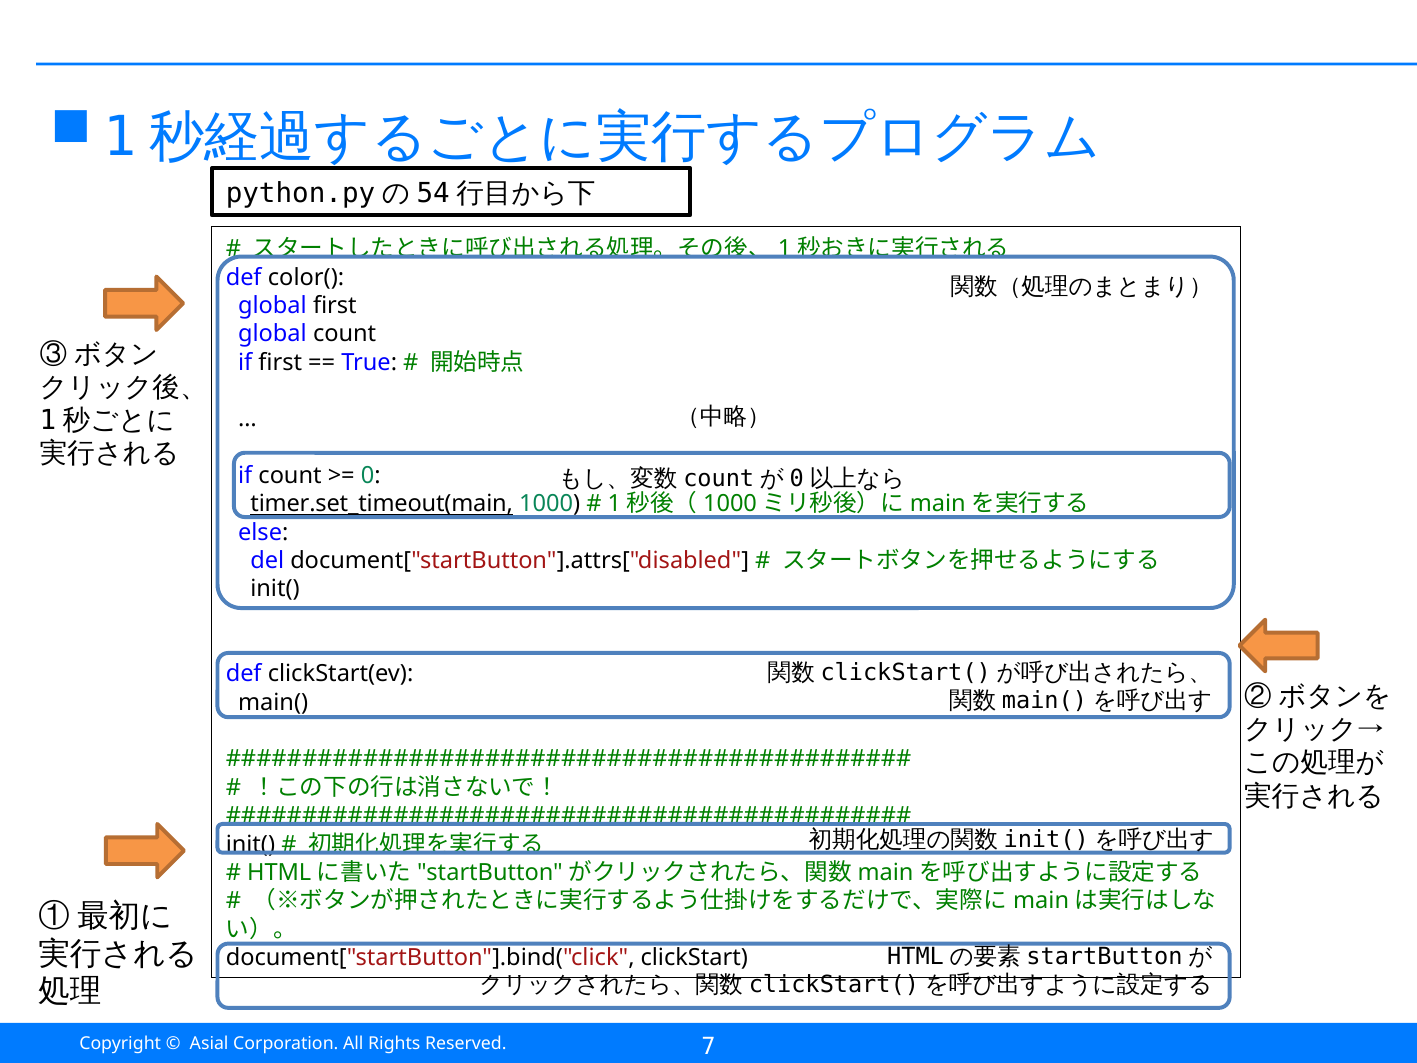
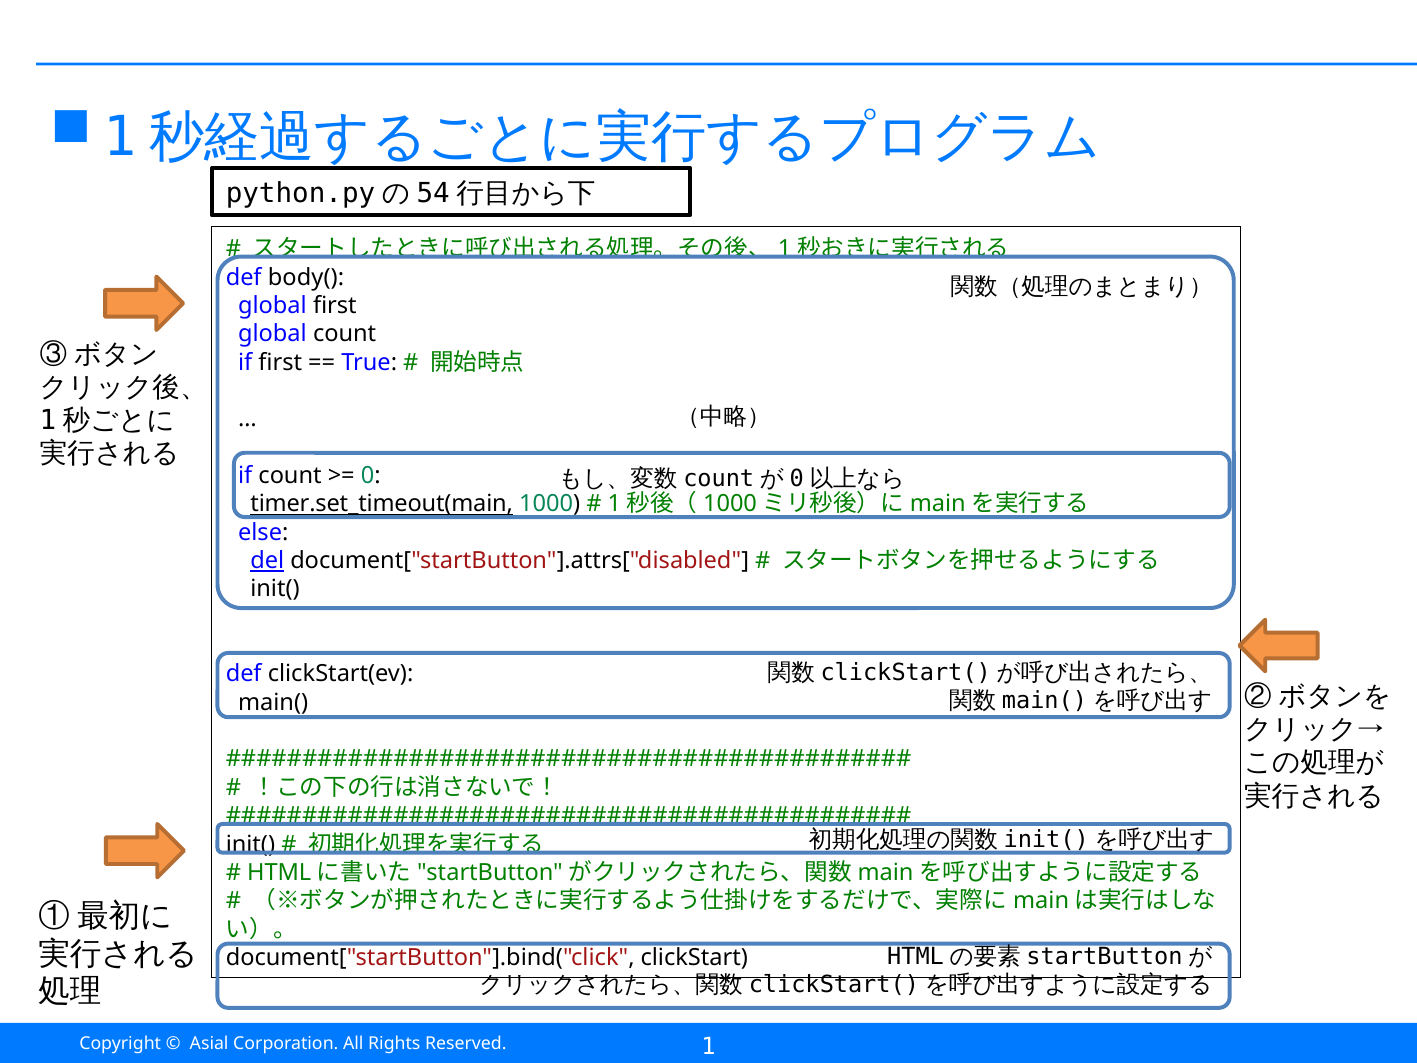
color(: color( -> body(
del underline: none -> present
7: 7 -> 1
